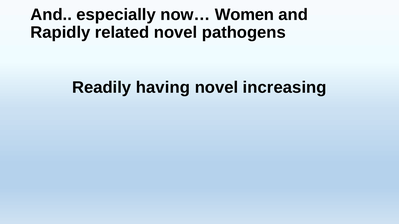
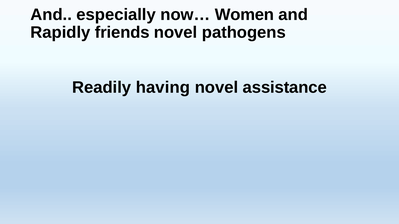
related: related -> friends
increasing: increasing -> assistance
